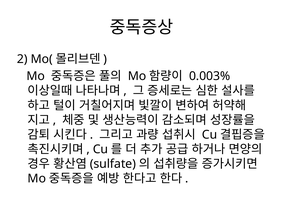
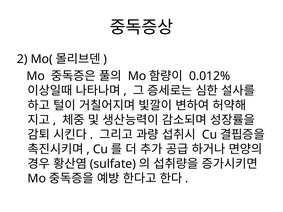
0.003%: 0.003% -> 0.012%
